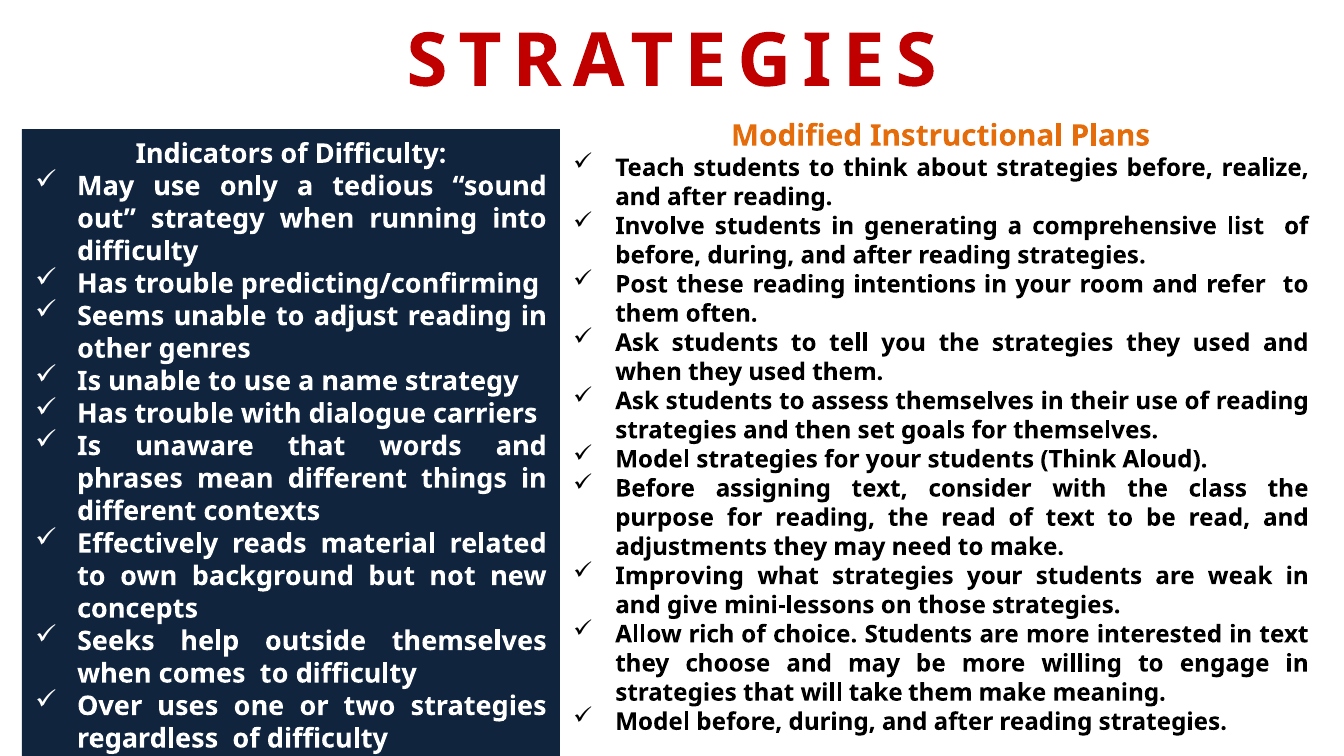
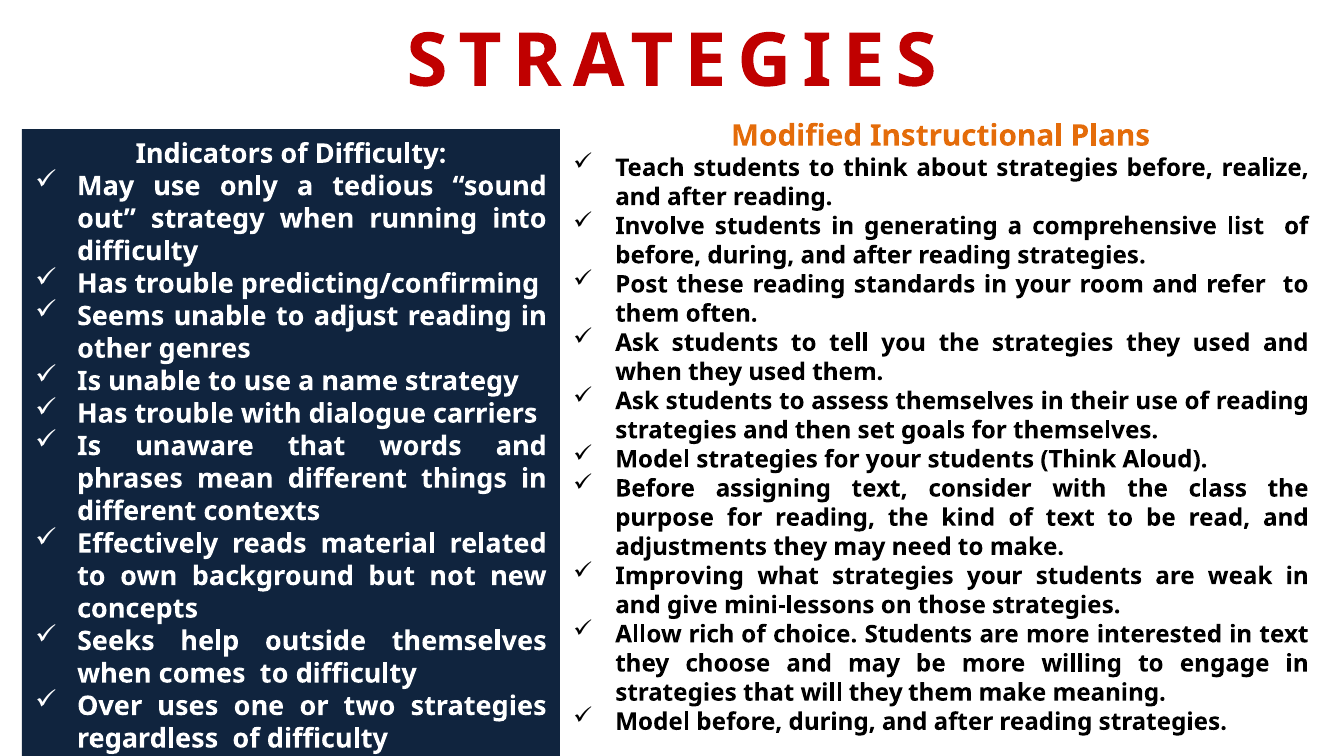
intentions: intentions -> standards
the read: read -> kind
will take: take -> they
